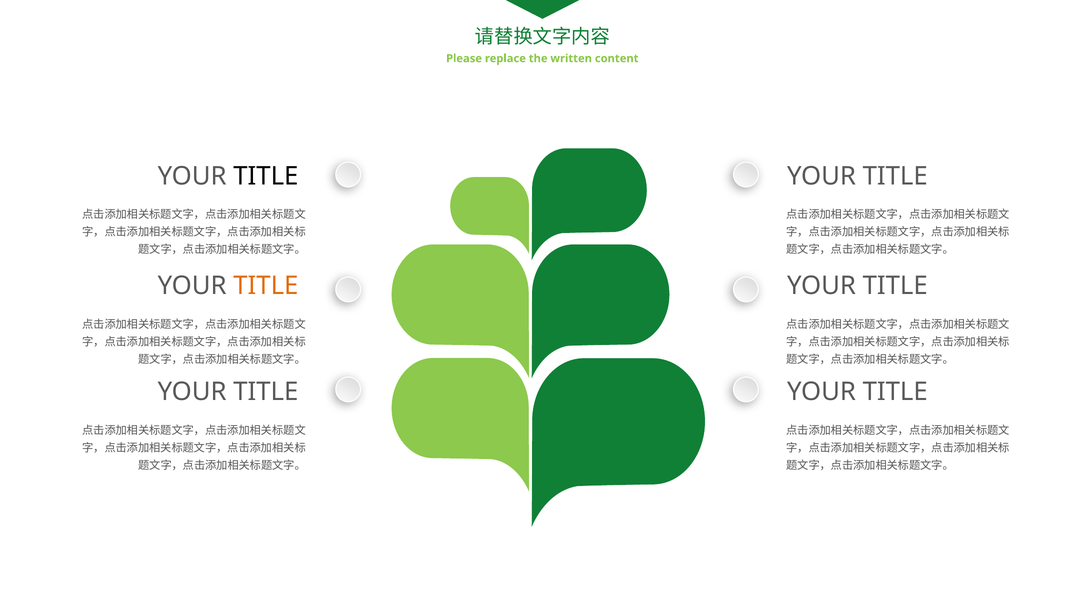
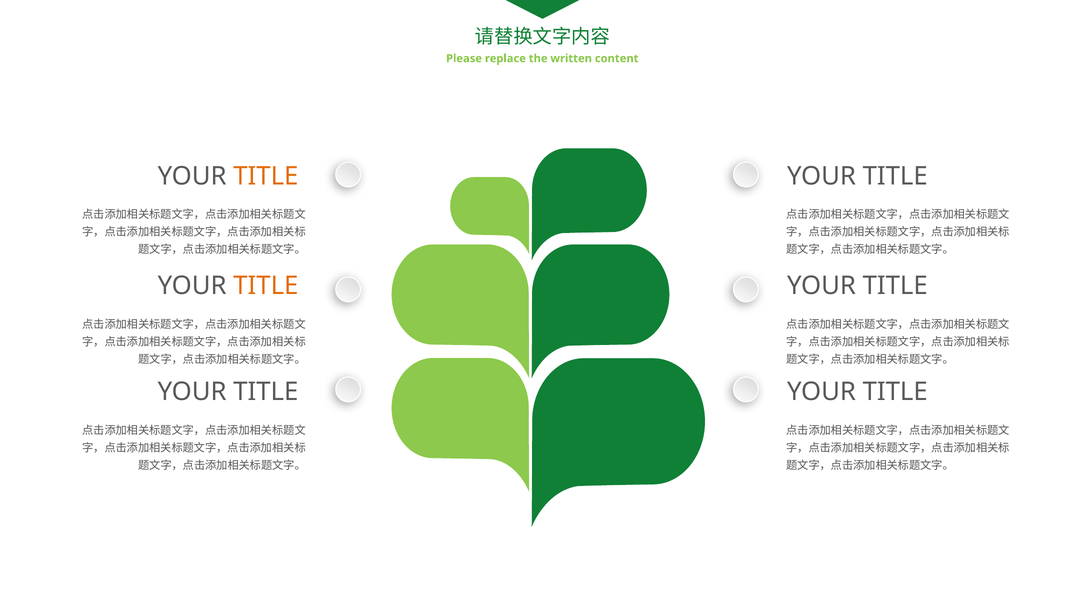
TITLE at (266, 176) colour: black -> orange
